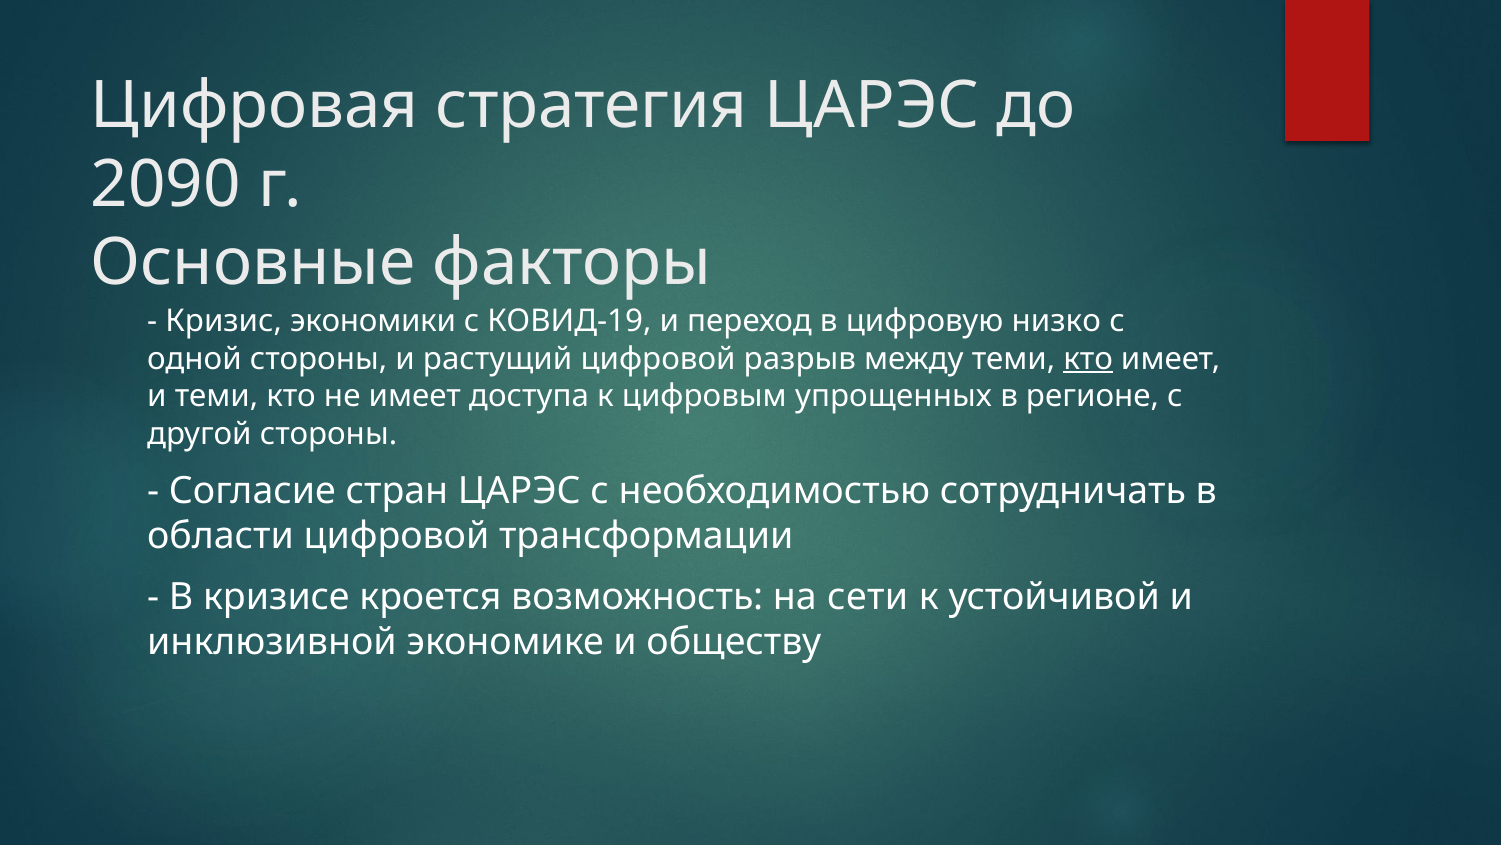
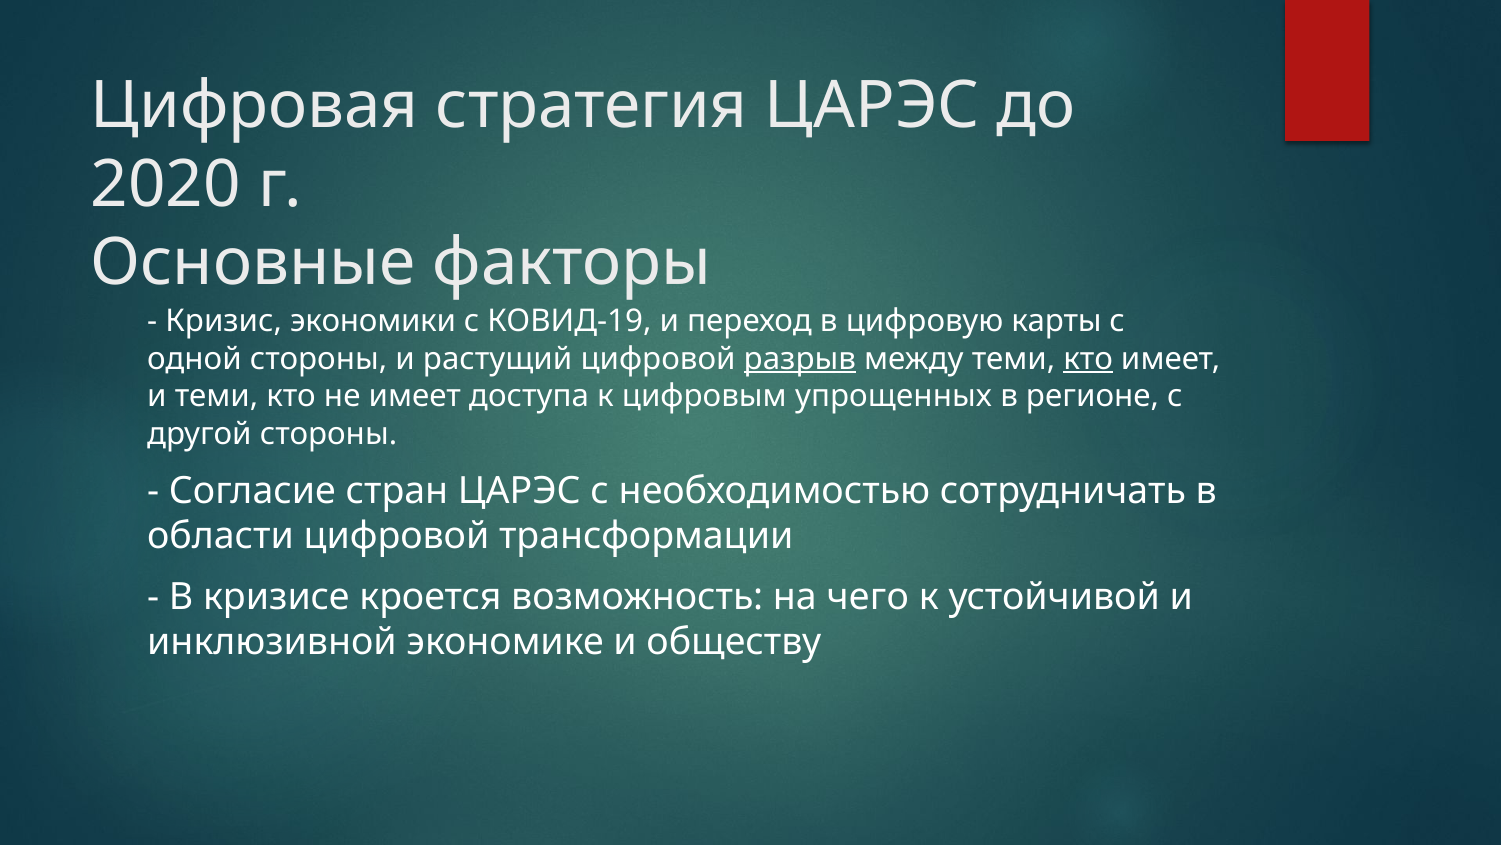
2090: 2090 -> 2020
низко: низко -> карты
разрыв underline: none -> present
сети: сети -> чего
